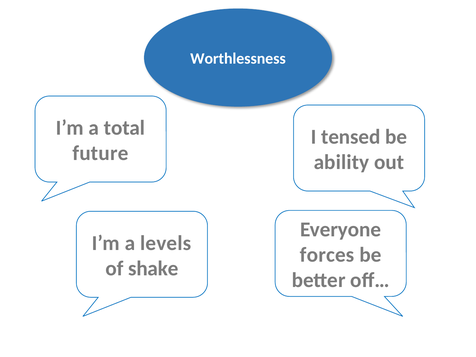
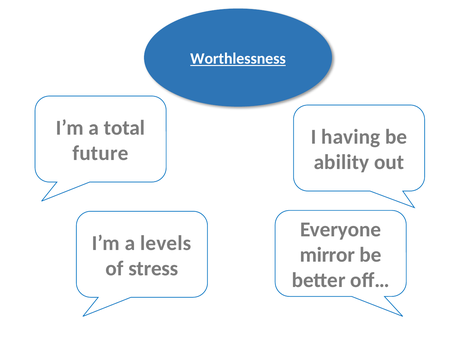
Worthlessness underline: none -> present
tensed: tensed -> having
forces: forces -> mirror
shake: shake -> stress
